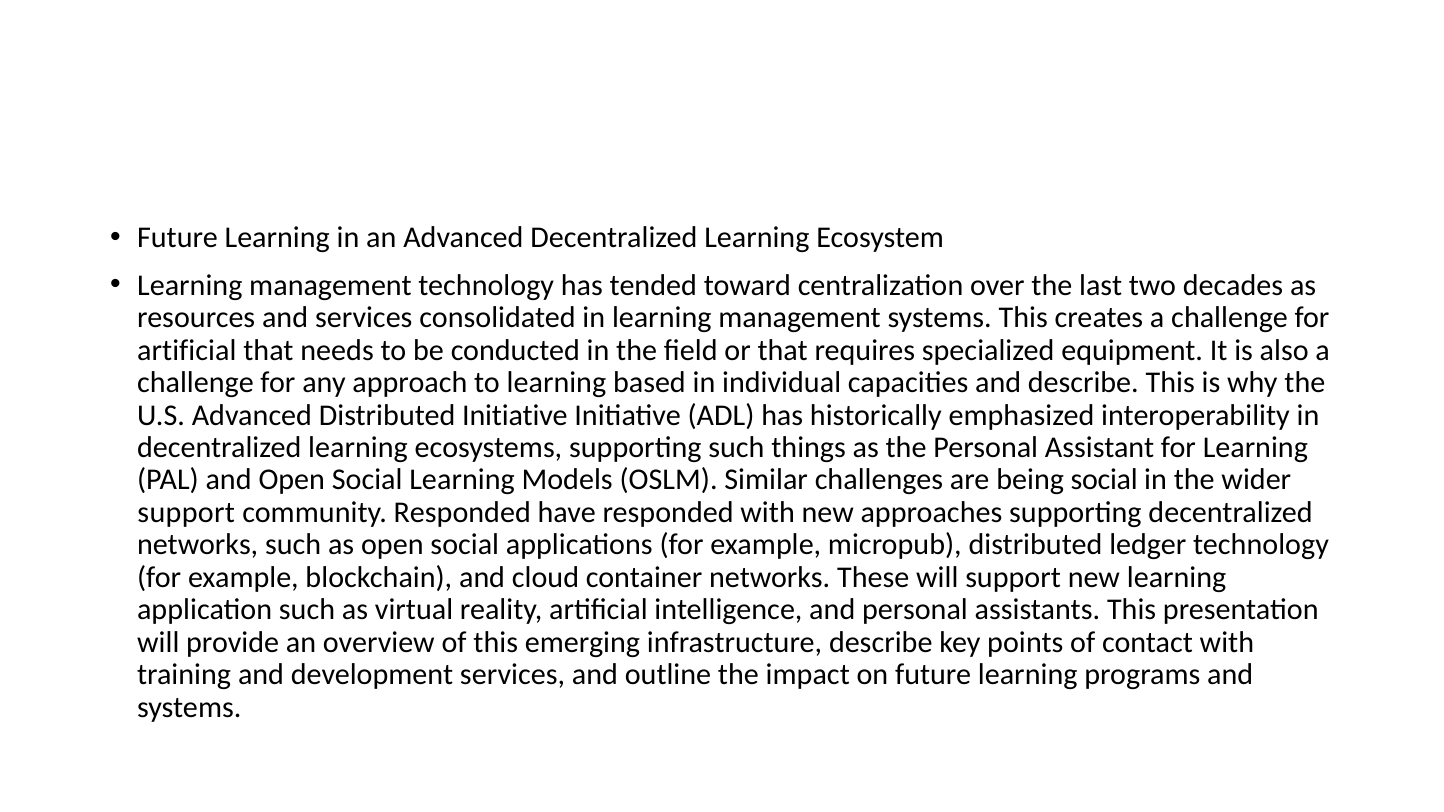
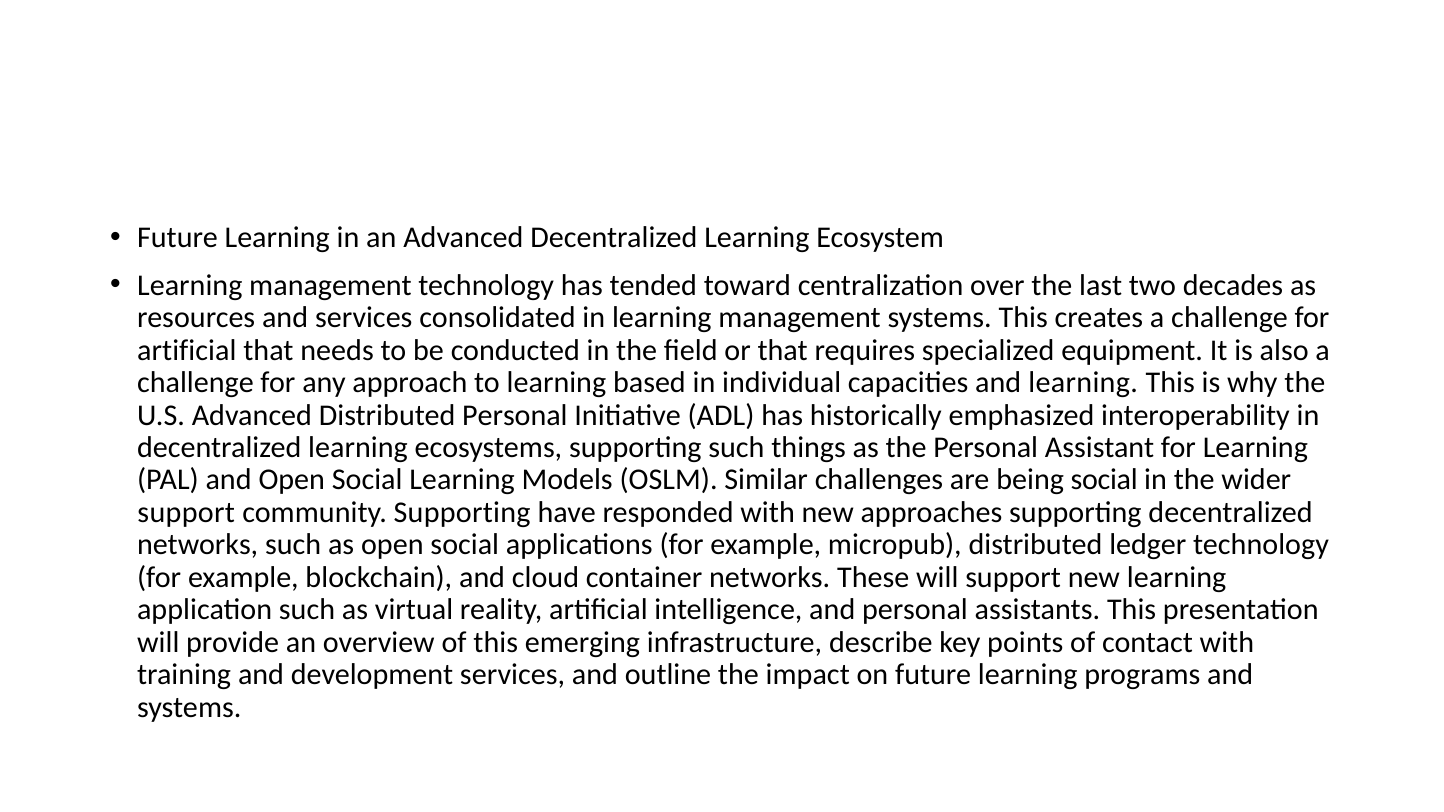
and describe: describe -> learning
Distributed Initiative: Initiative -> Personal
community Responded: Responded -> Supporting
